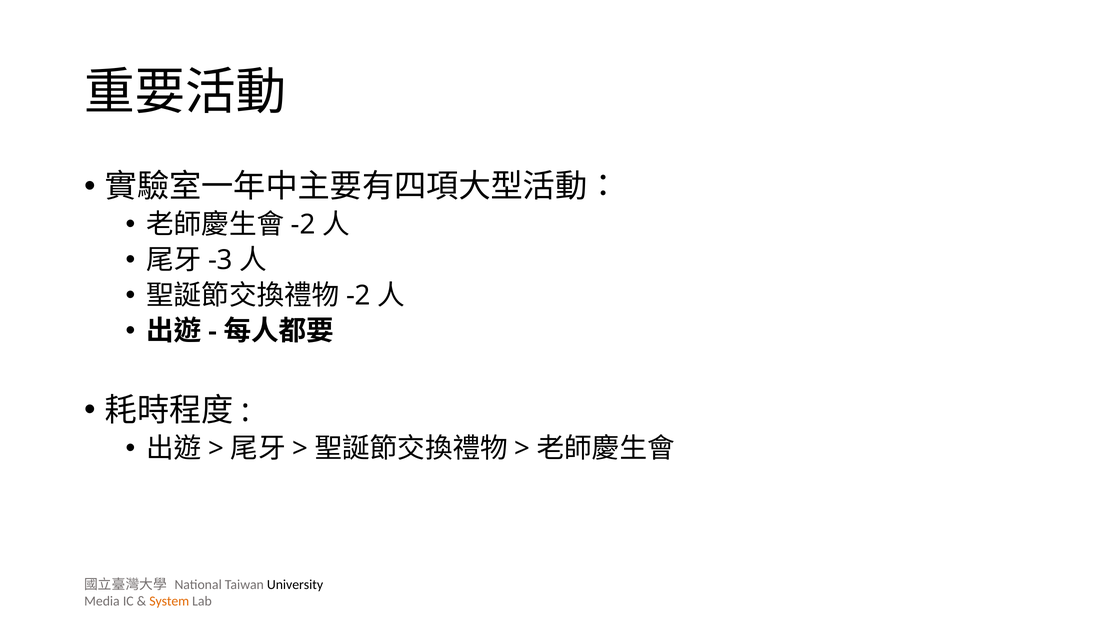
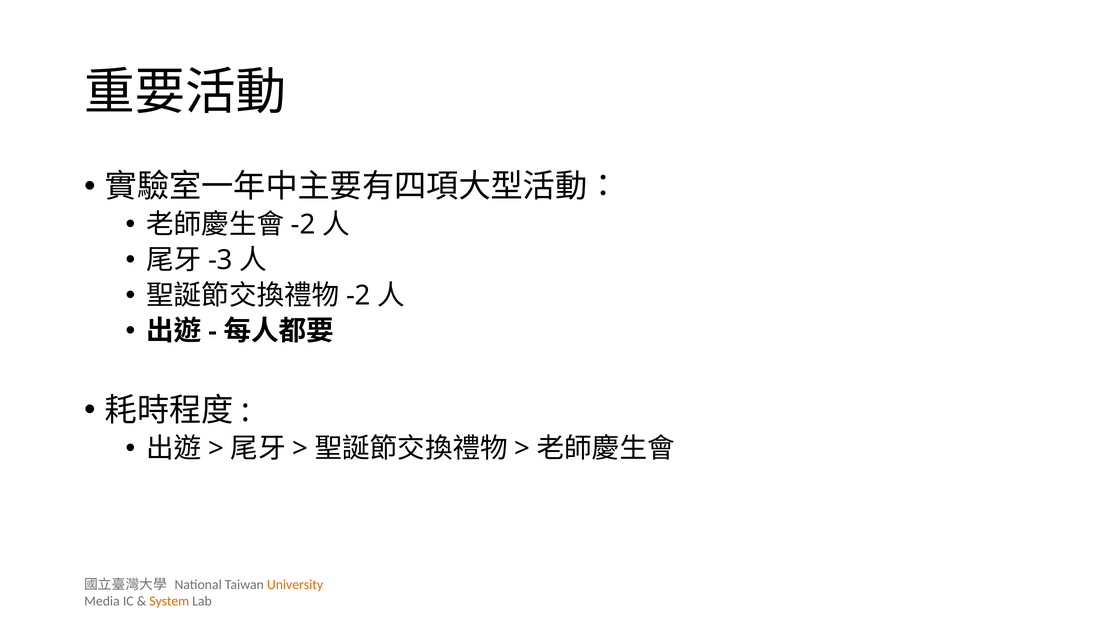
University colour: black -> orange
